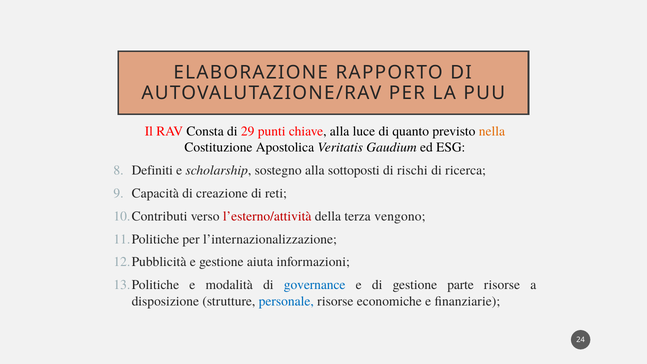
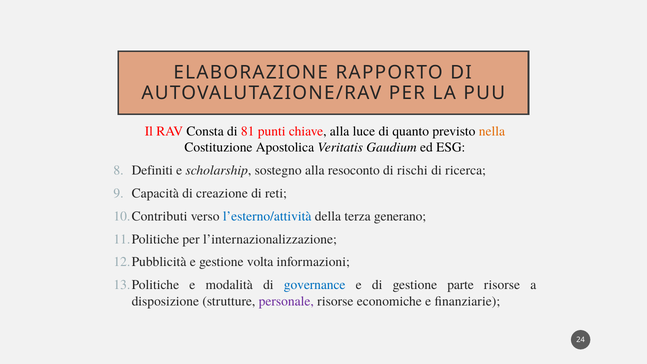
29: 29 -> 81
sottoposti: sottoposti -> resoconto
l’esterno/attività colour: red -> blue
vengono: vengono -> generano
aiuta: aiuta -> volta
personale colour: blue -> purple
